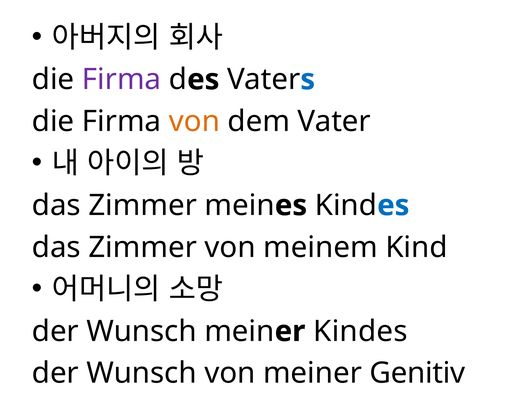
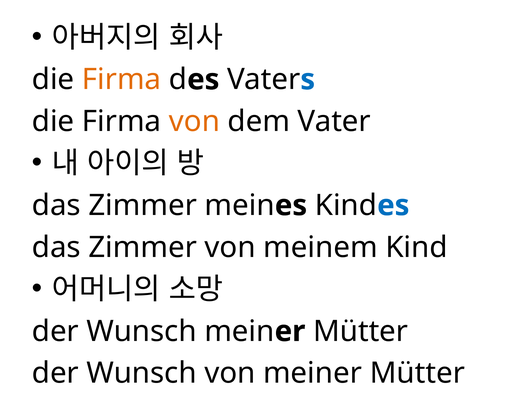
Firma at (122, 80) colour: purple -> orange
Kindes at (360, 331): Kindes -> Mütter
meiner Genitiv: Genitiv -> Mütter
